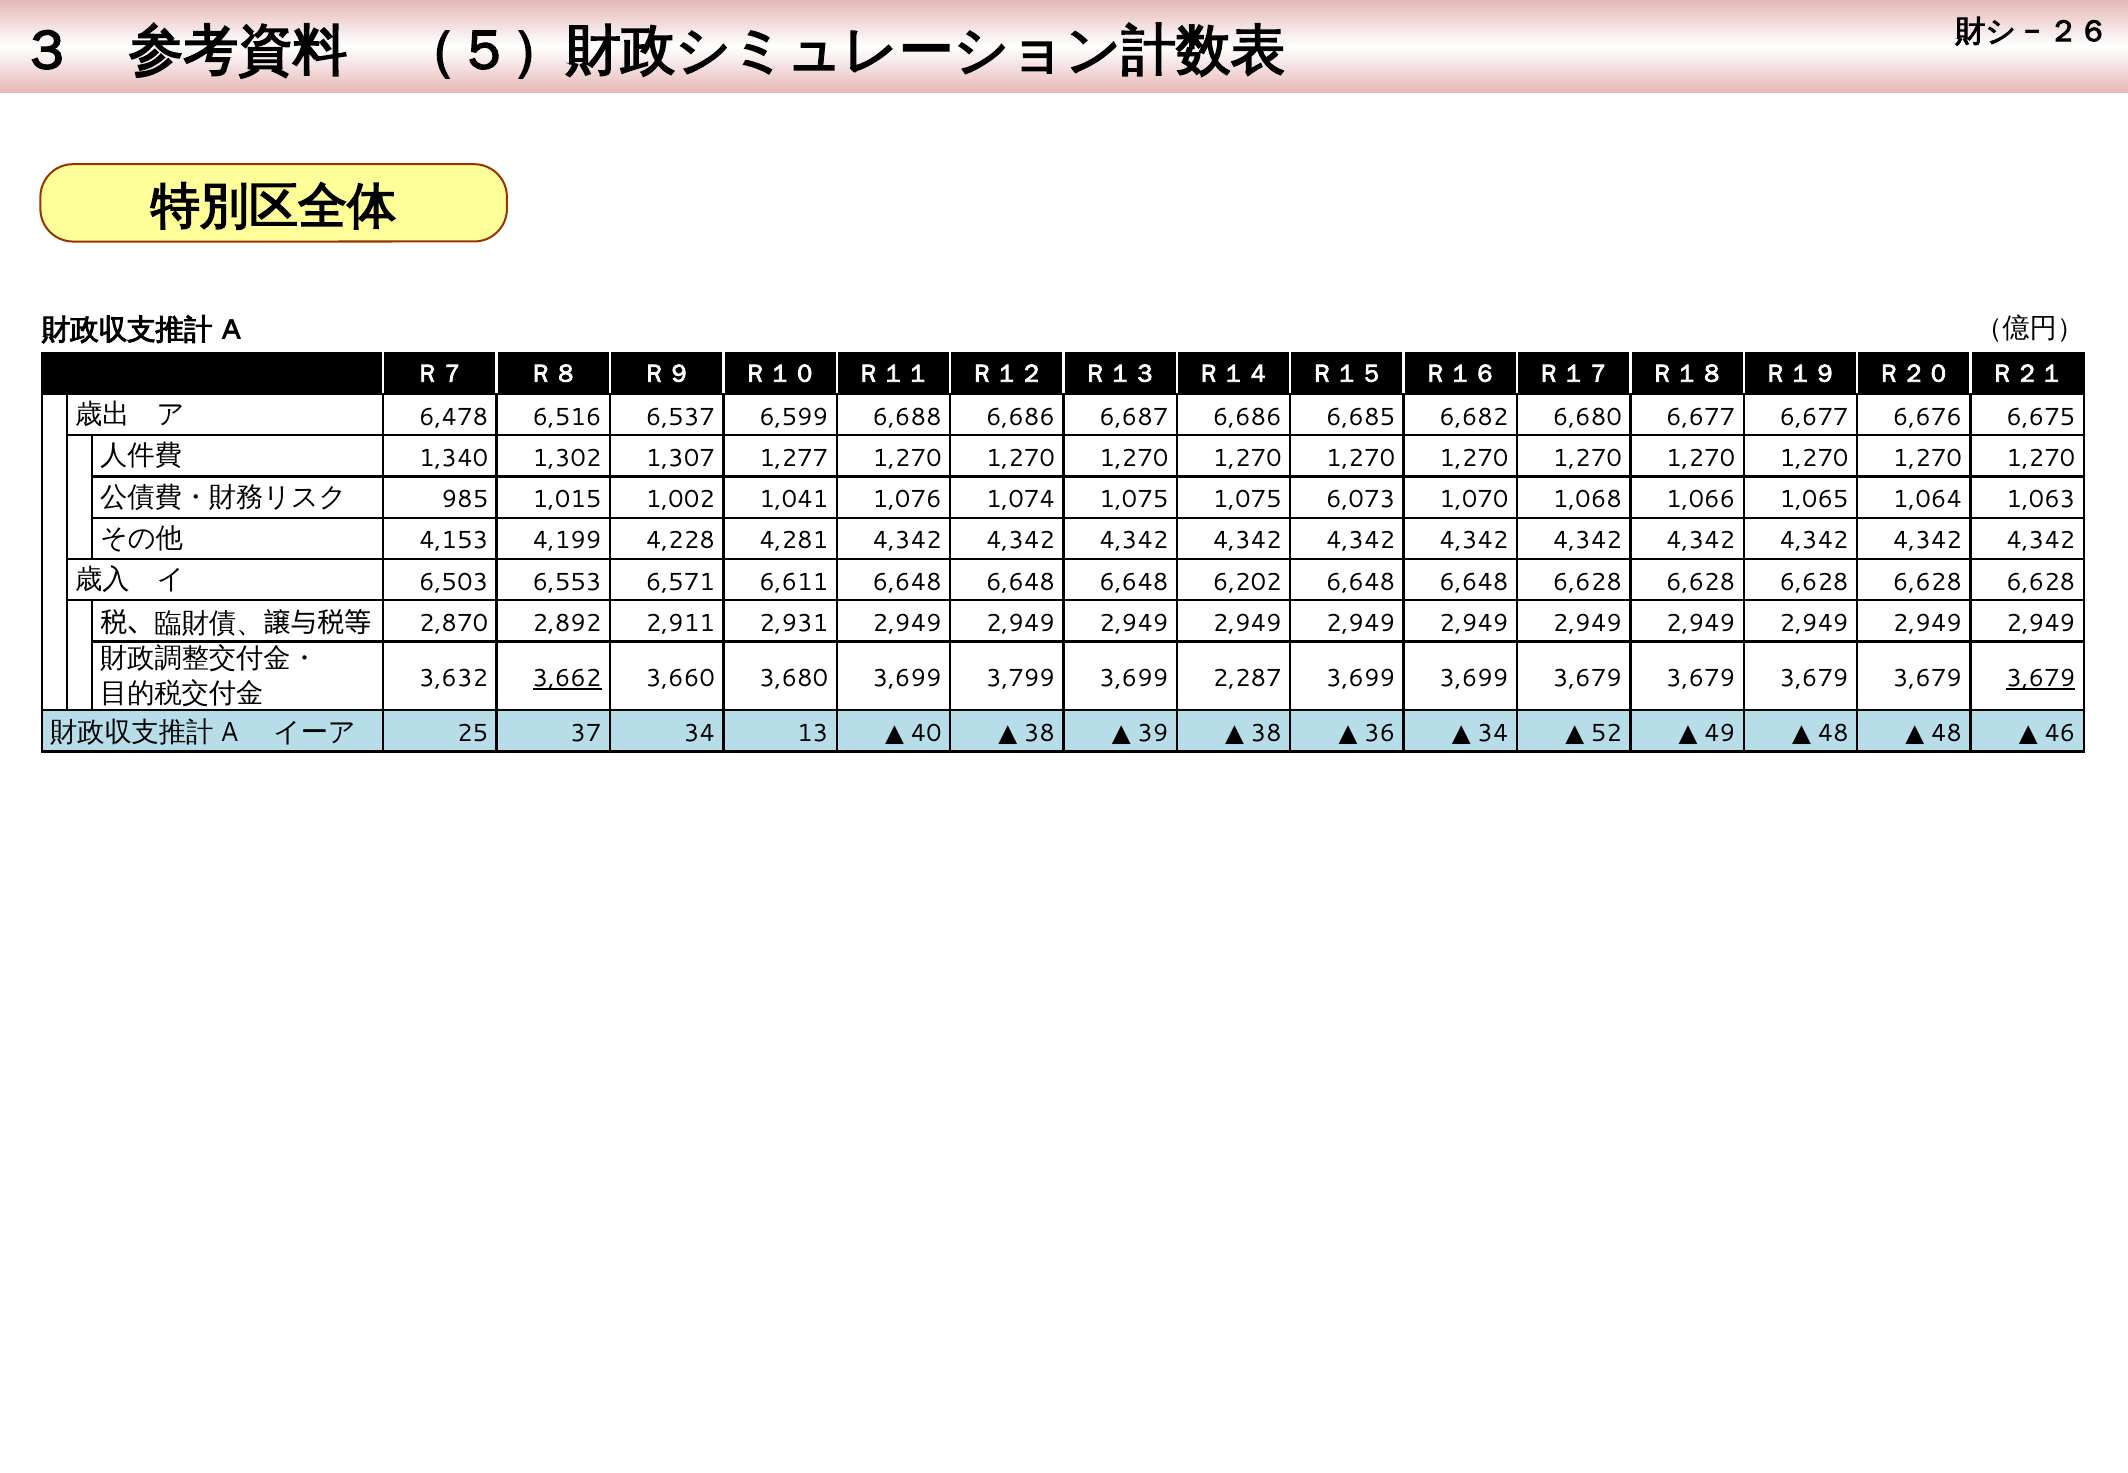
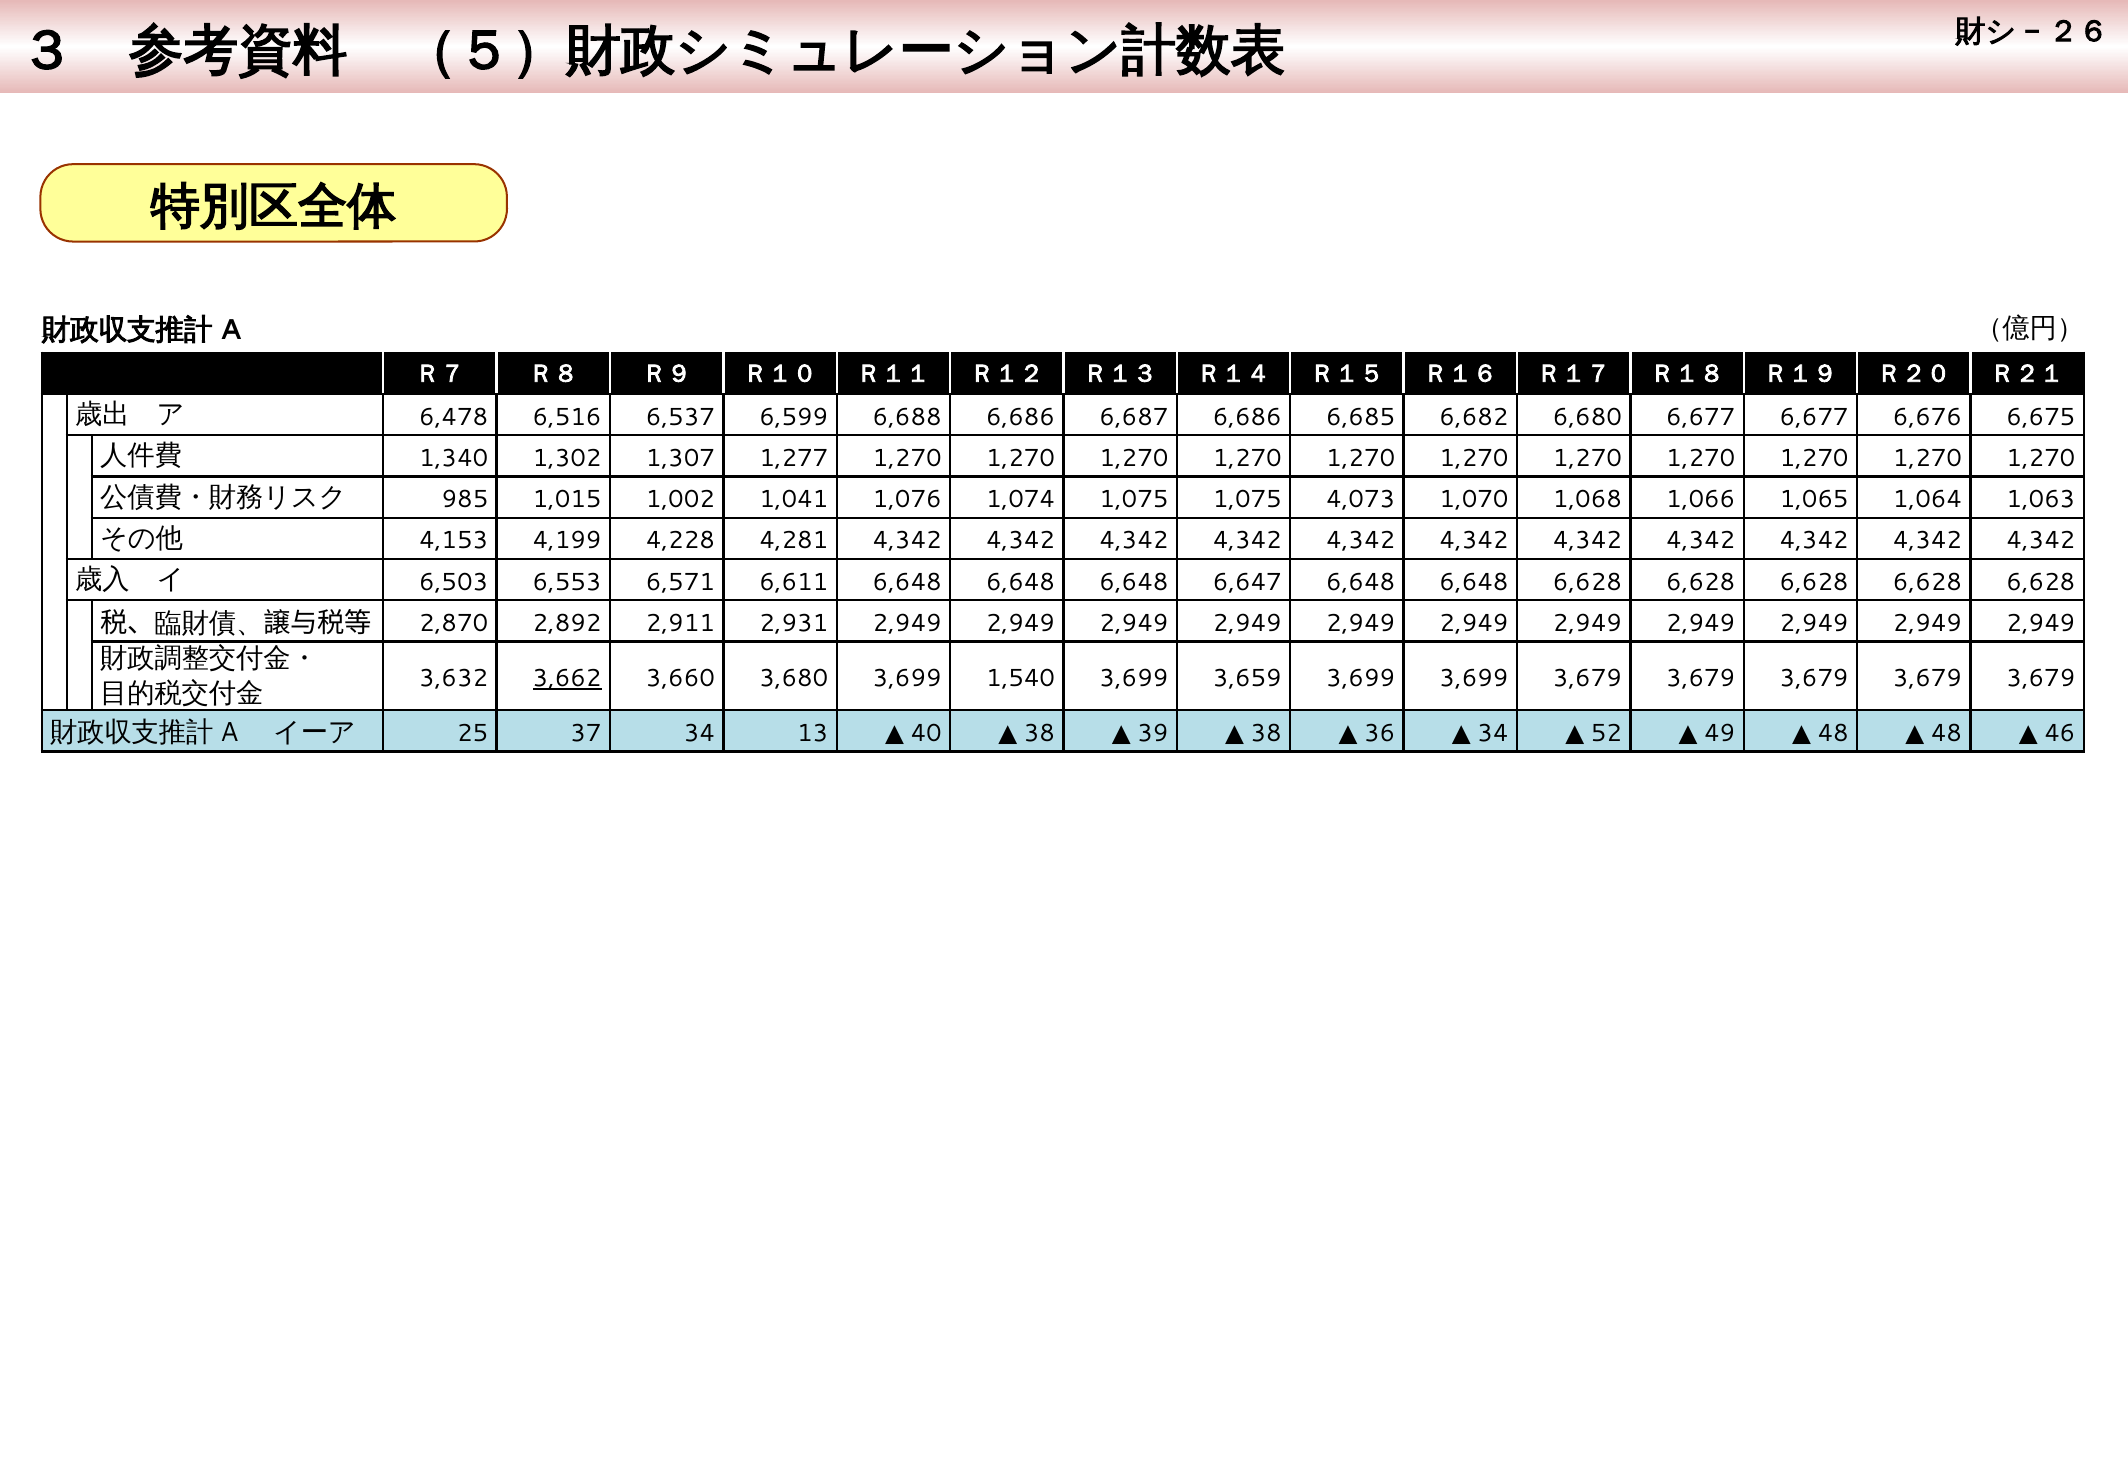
6,073: 6,073 -> 4,073
6,202: 6,202 -> 6,647
3,799: 3,799 -> 1,540
2,287: 2,287 -> 3,659
3,679 at (2041, 678) underline: present -> none
